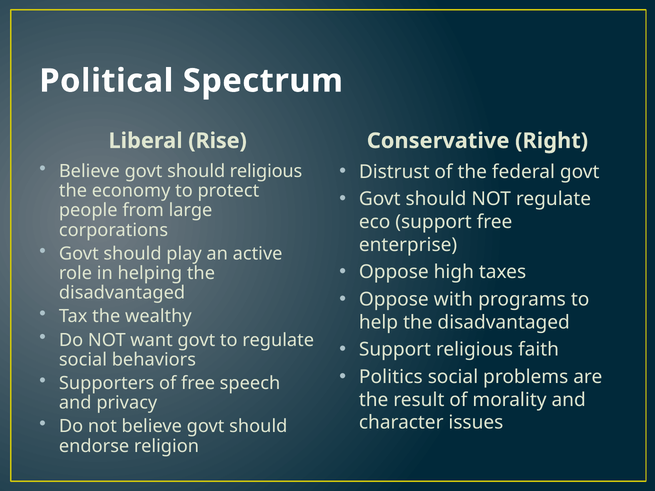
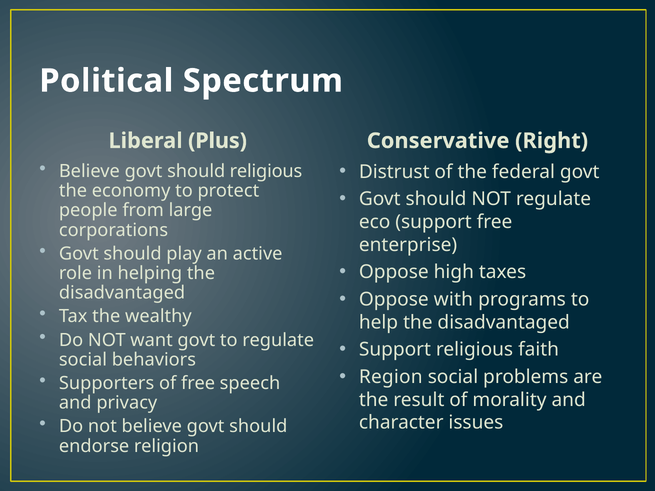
Rise: Rise -> Plus
Politics: Politics -> Region
